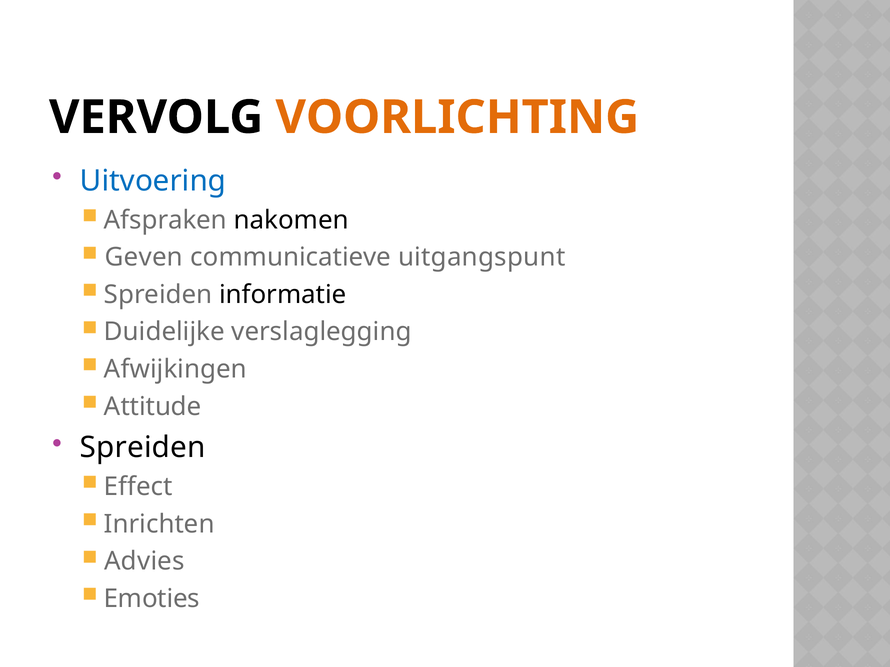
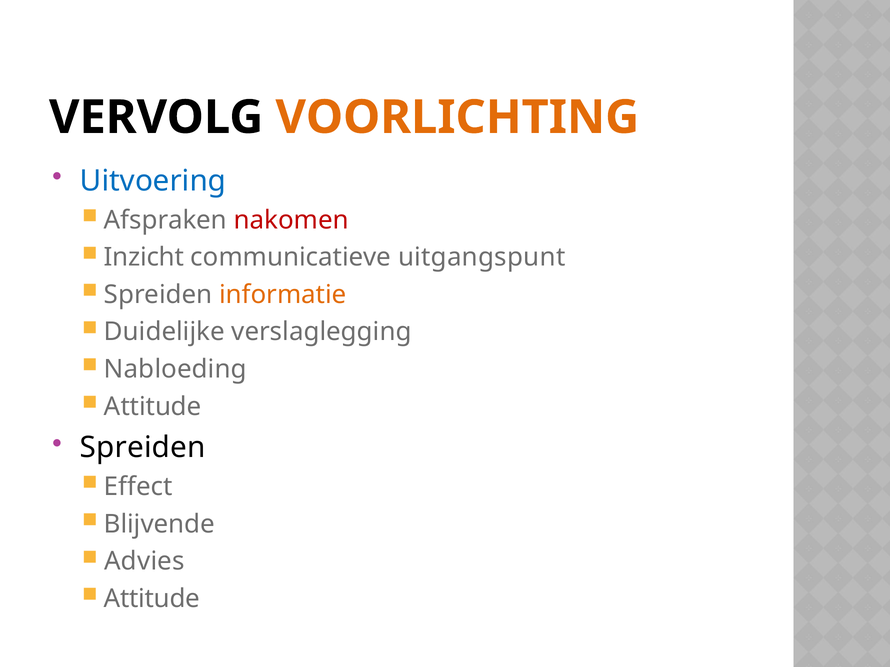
nakomen colour: black -> red
Geven: Geven -> Inzicht
informatie colour: black -> orange
Afwijkingen: Afwijkingen -> Nabloeding
Inrichten: Inrichten -> Blijvende
Emoties at (152, 599): Emoties -> Attitude
